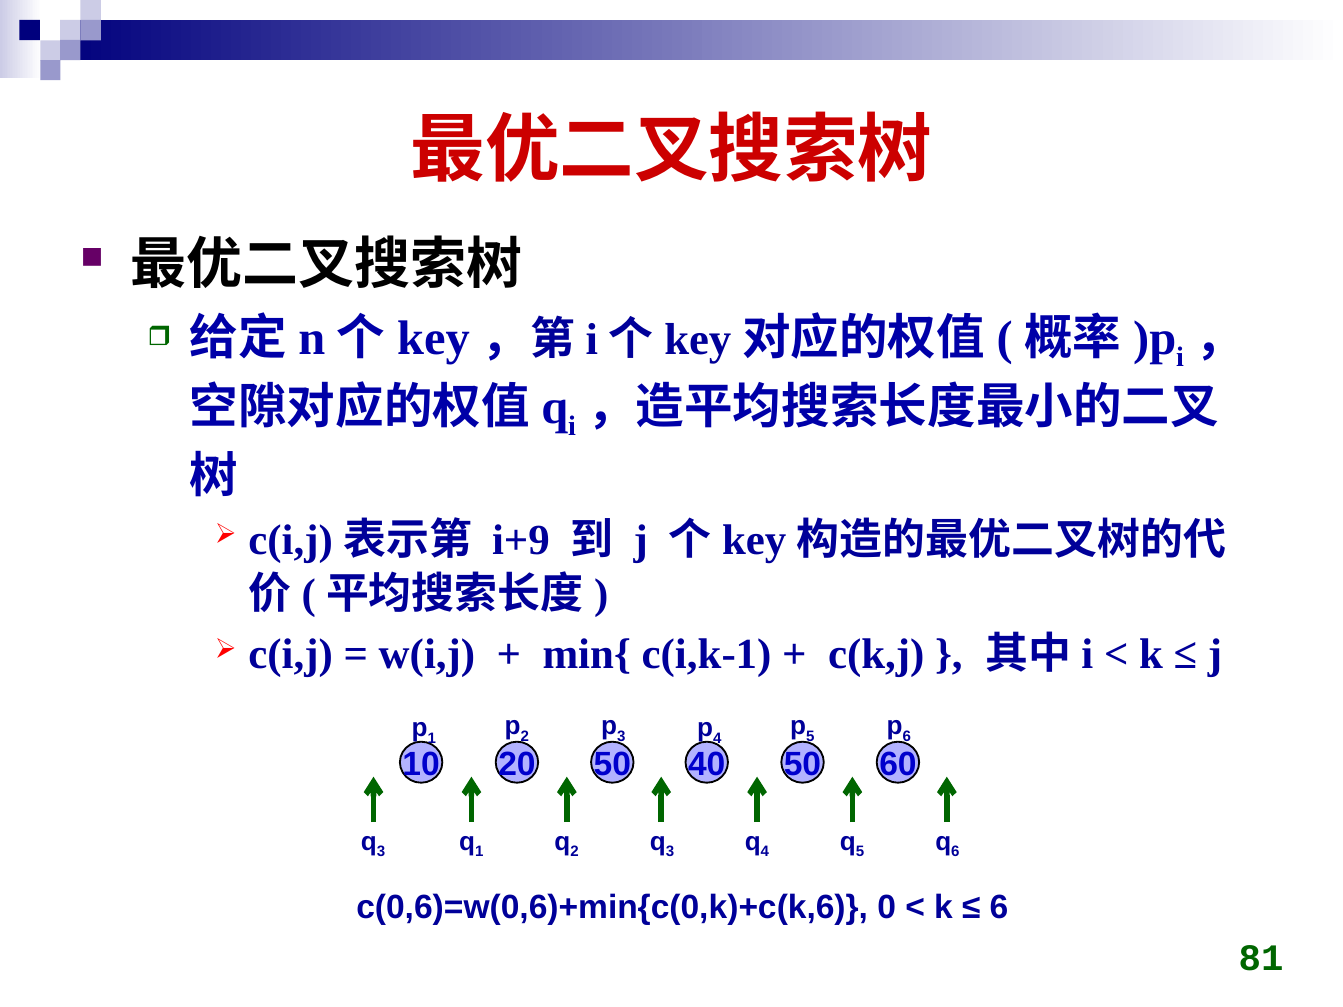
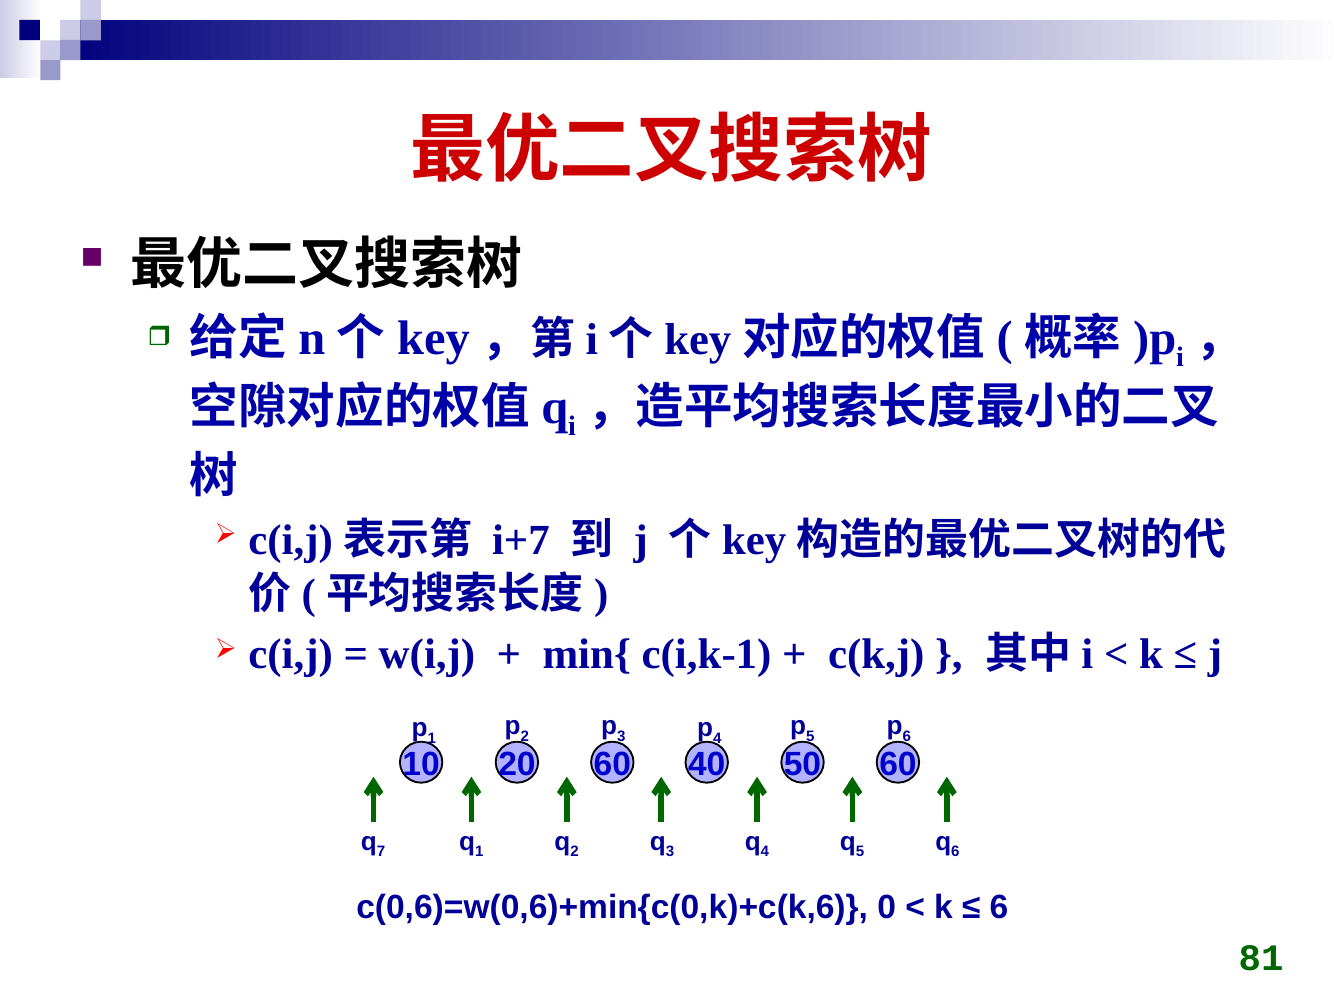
i+9: i+9 -> i+7
20 50: 50 -> 60
3 at (381, 852): 3 -> 7
